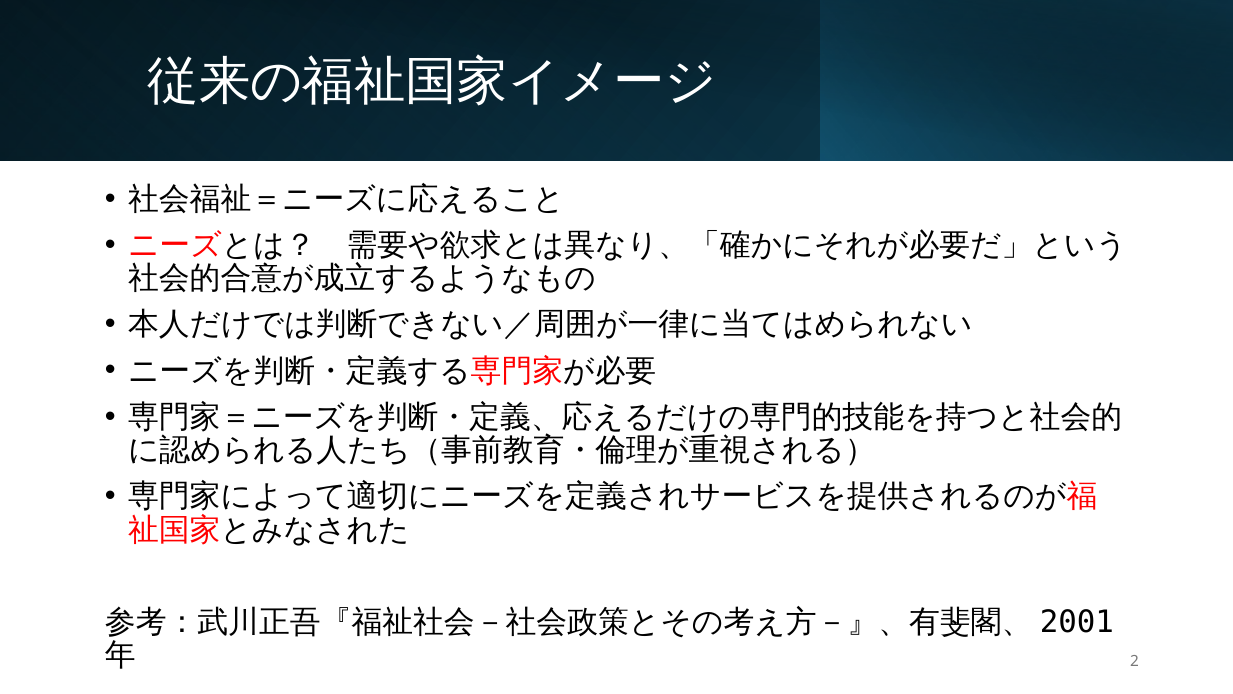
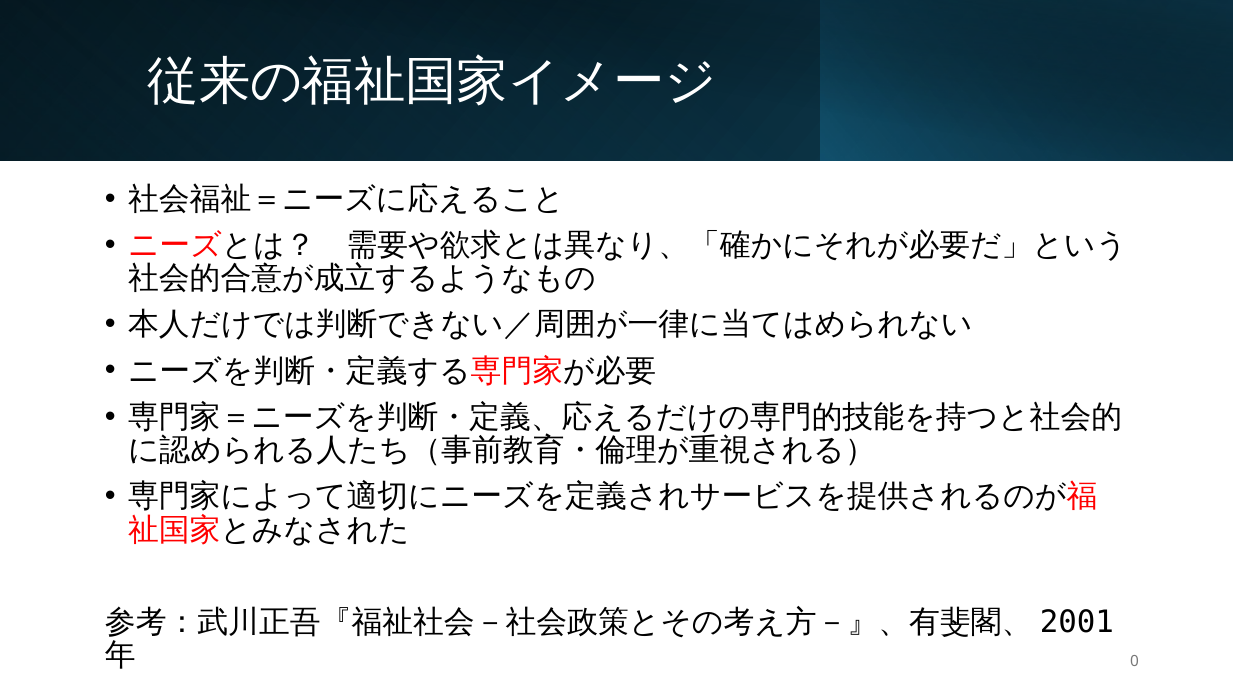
2: 2 -> 0
